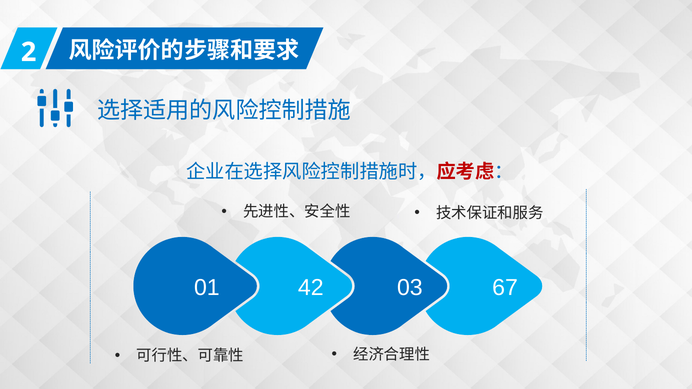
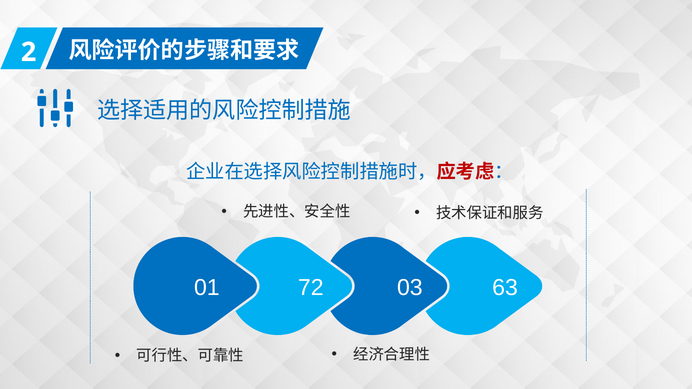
42: 42 -> 72
67: 67 -> 63
